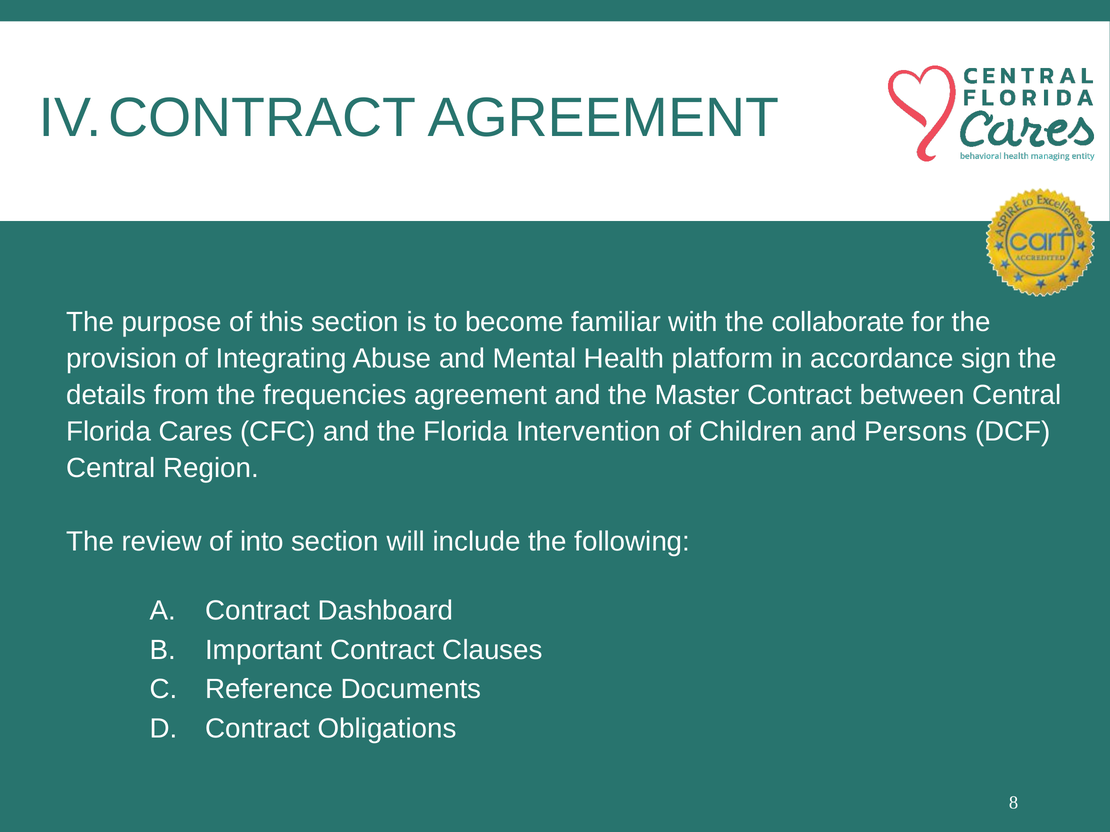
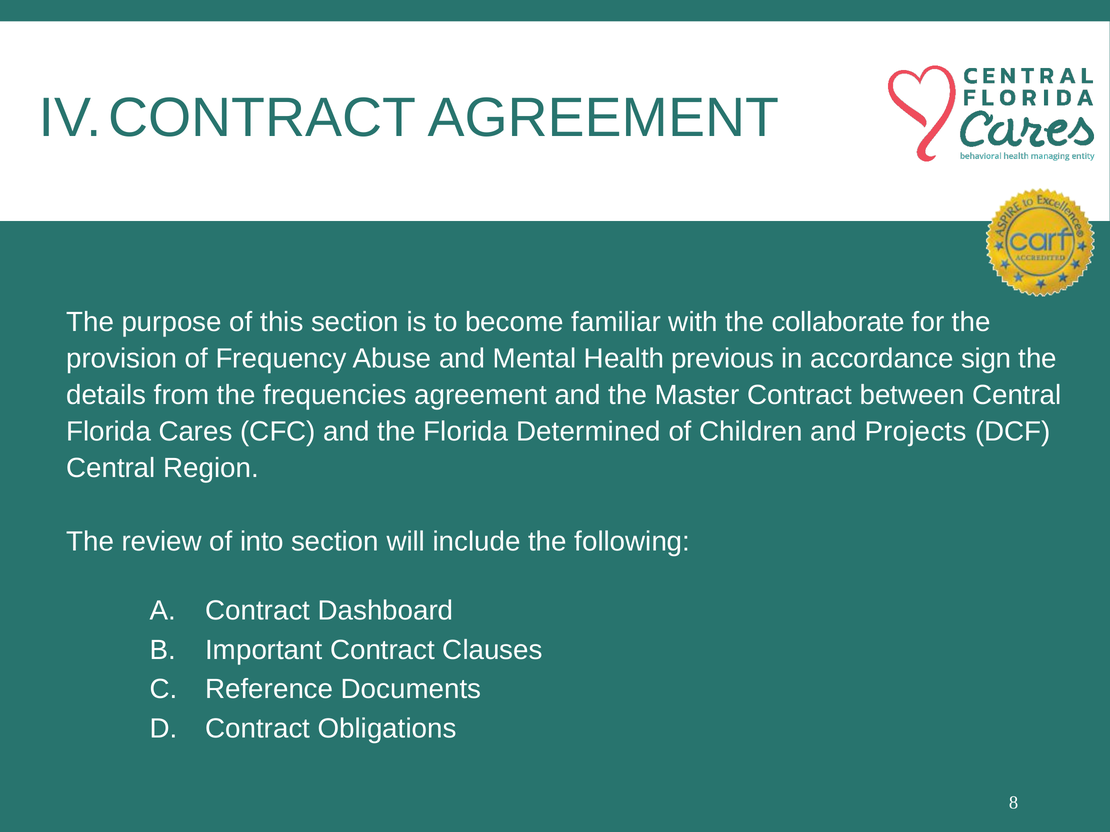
Integrating: Integrating -> Frequency
platform: platform -> previous
Intervention: Intervention -> Determined
Persons: Persons -> Projects
